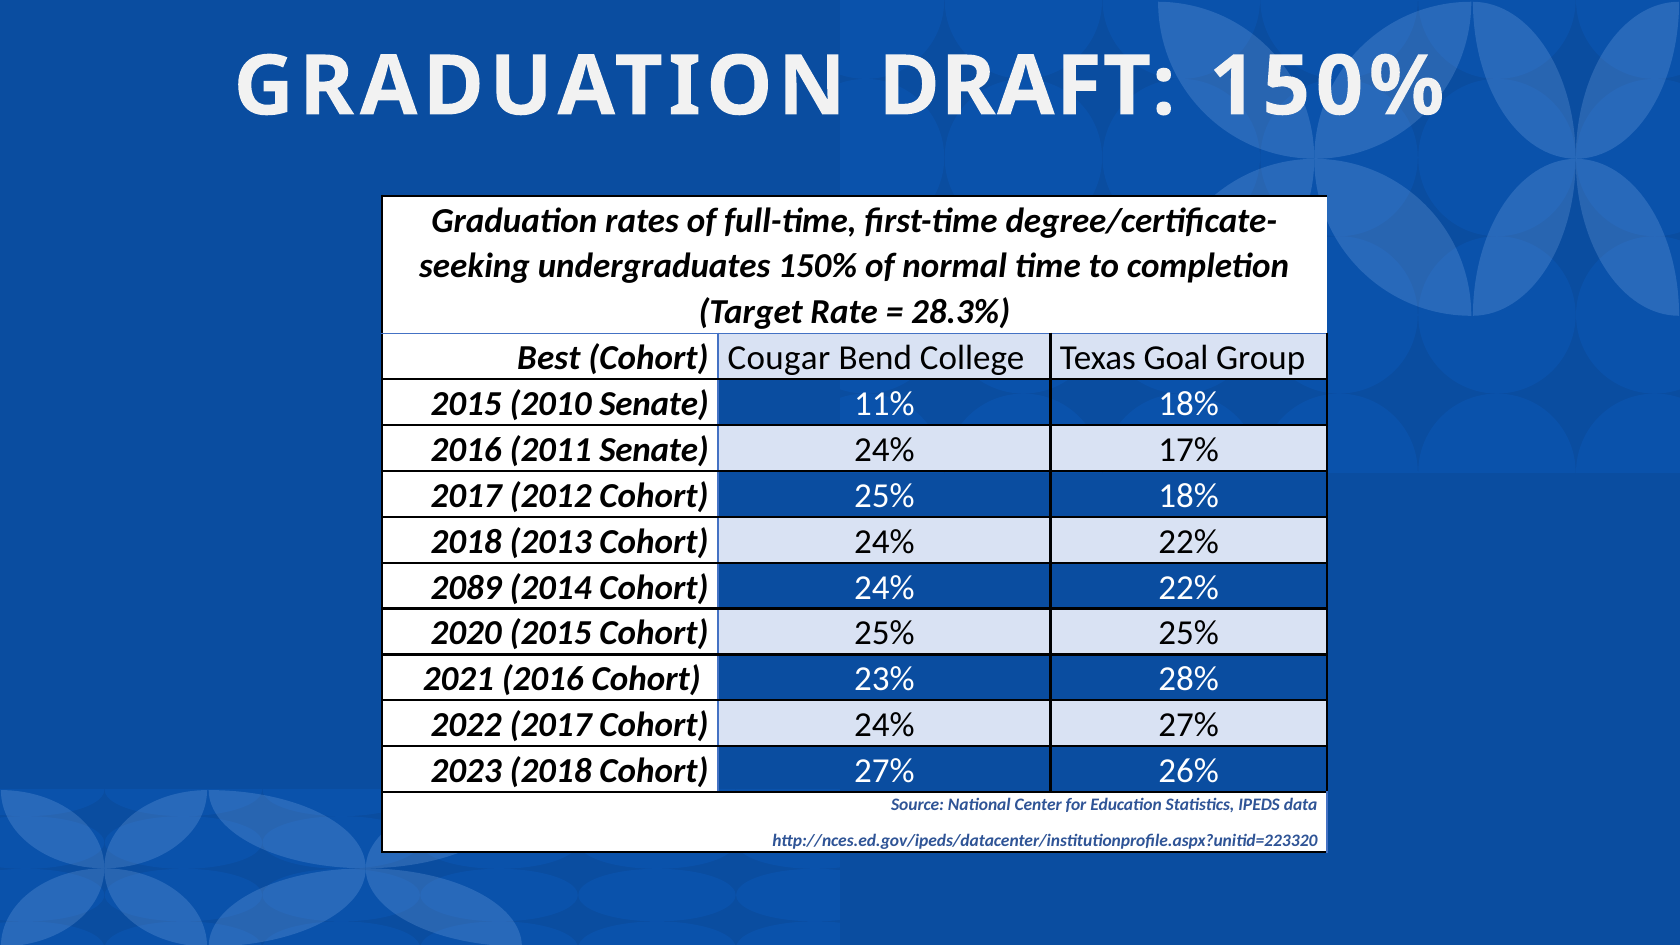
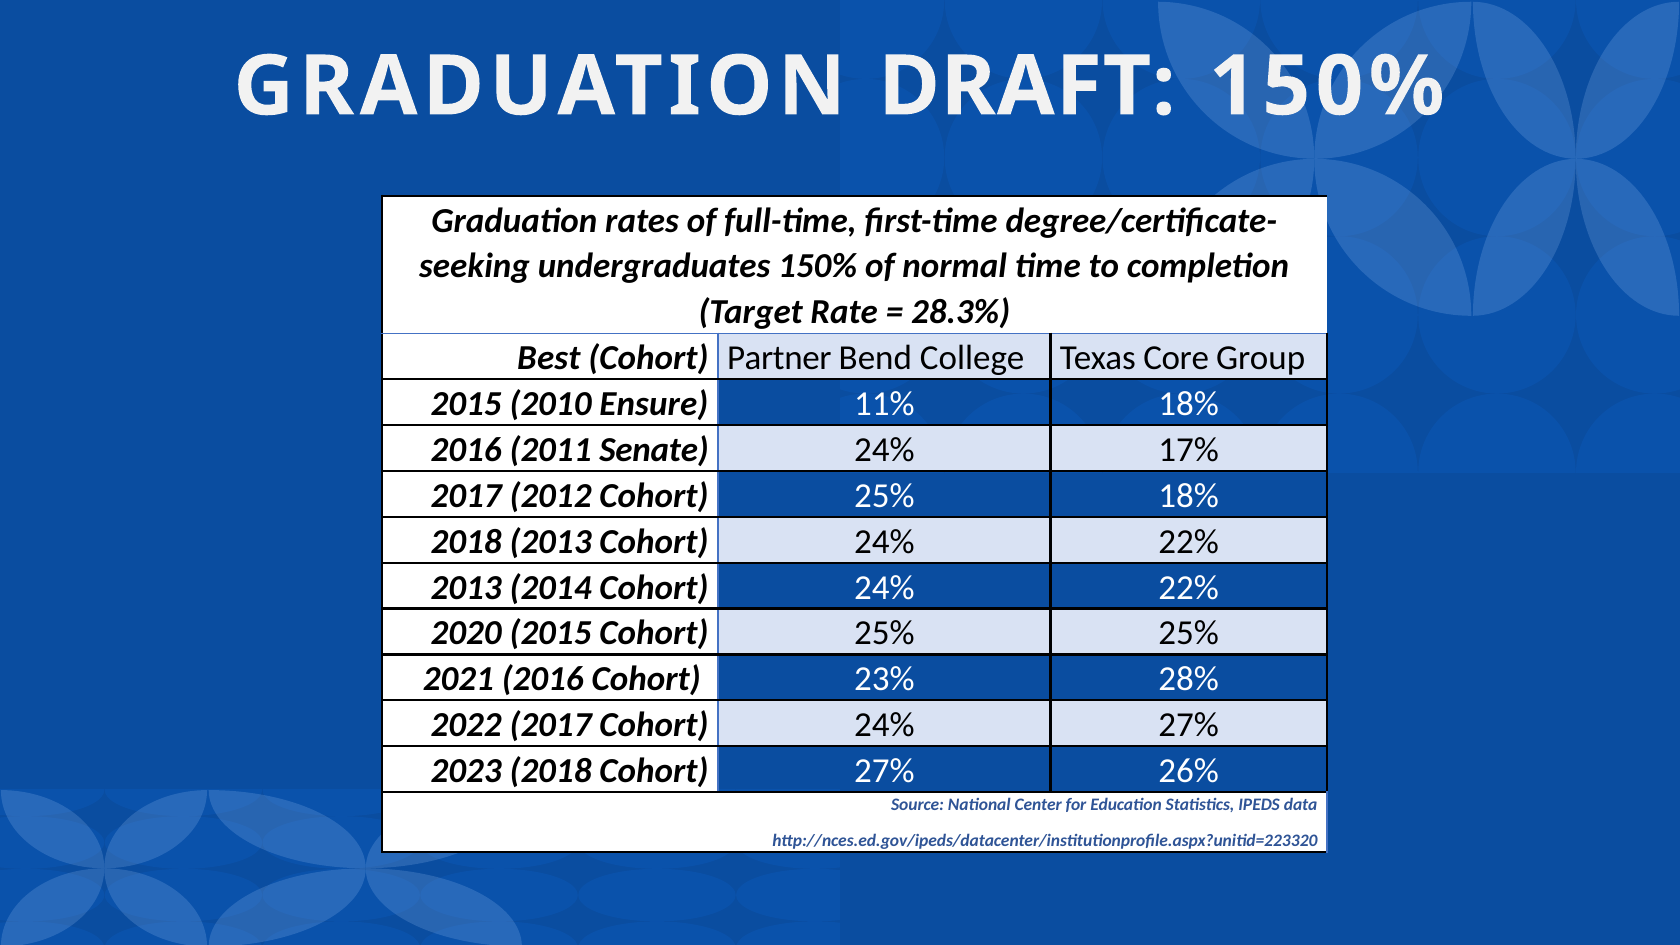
Cougar: Cougar -> Partner
Goal: Goal -> Core
2010 Senate: Senate -> Ensure
2089 at (466, 587): 2089 -> 2013
